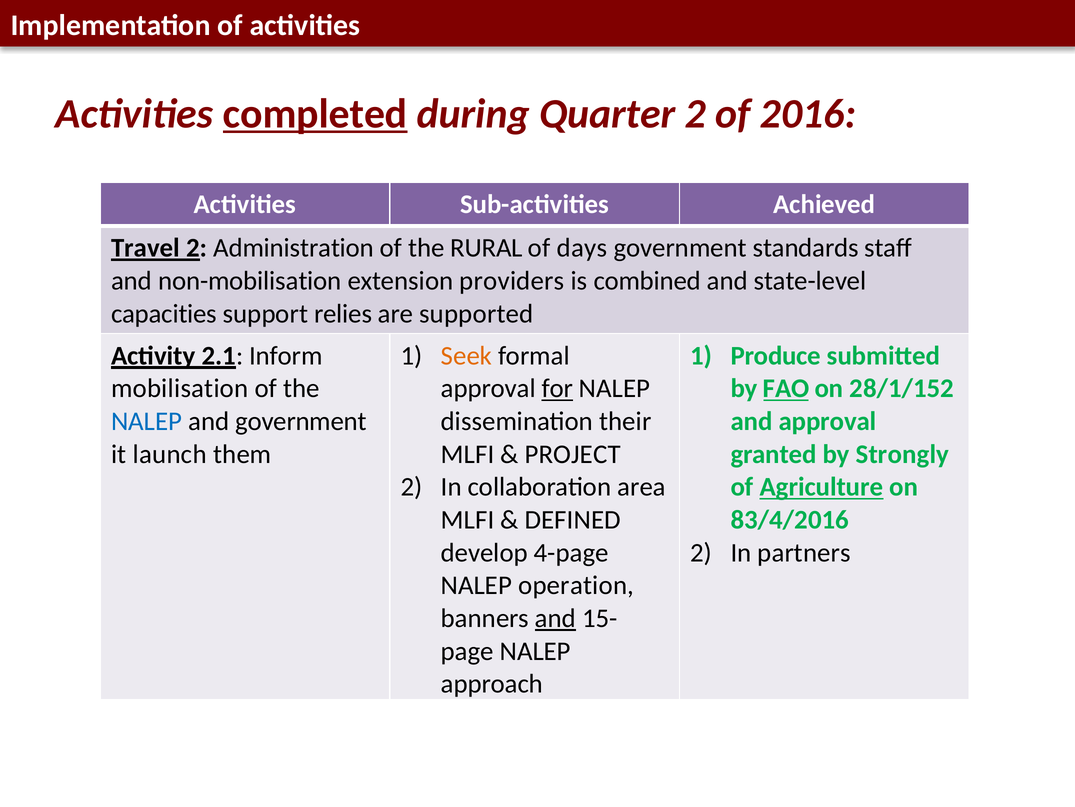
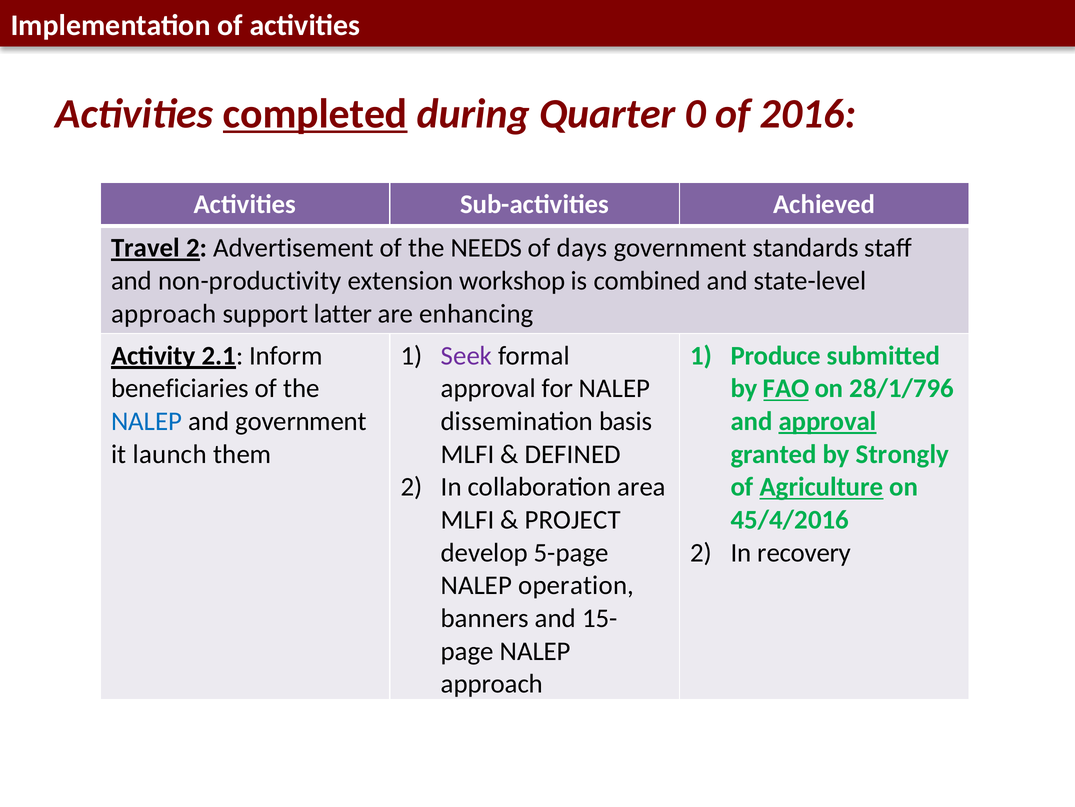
Quarter 2: 2 -> 0
Administration: Administration -> Advertisement
RURAL: RURAL -> NEEDS
non-mobilisation: non-mobilisation -> non-productivity
providers: providers -> workshop
capacities at (164, 313): capacities -> approach
relies: relies -> latter
supported: supported -> enhancing
Seek colour: orange -> purple
mobilisation: mobilisation -> beneficiaries
for underline: present -> none
28/1/152: 28/1/152 -> 28/1/796
their: their -> basis
approval at (828, 421) underline: none -> present
PROJECT: PROJECT -> DEFINED
DEFINED: DEFINED -> PROJECT
83/4/2016: 83/4/2016 -> 45/4/2016
4-page: 4-page -> 5-page
partners: partners -> recovery
and at (555, 618) underline: present -> none
